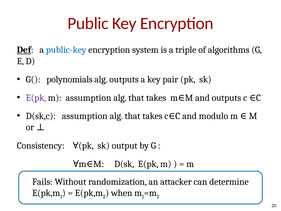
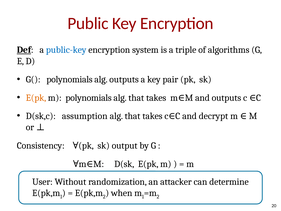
E(pk at (36, 98) colour: purple -> orange
m assumption: assumption -> polynomials
modulo: modulo -> decrypt
Fails: Fails -> User
